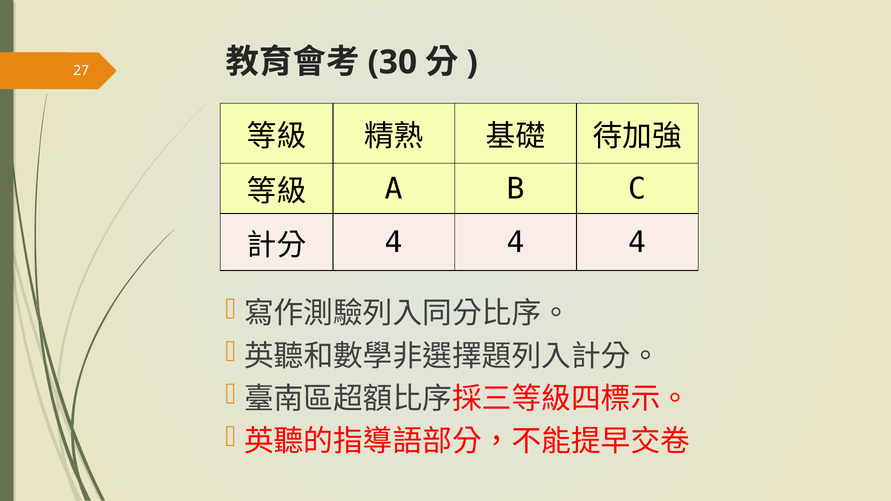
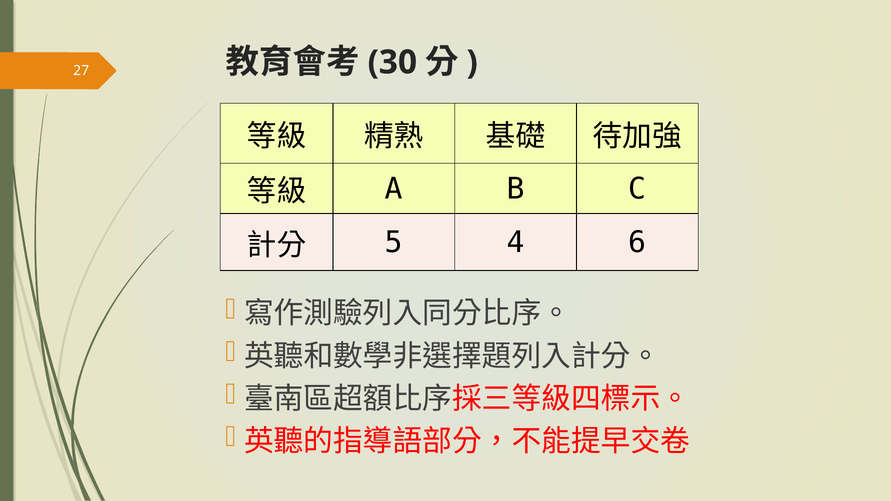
4 at (394, 243): 4 -> 5
4 at (637, 243): 4 -> 6
